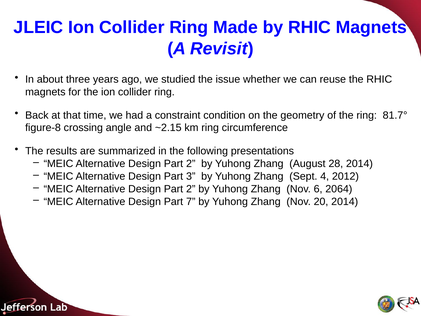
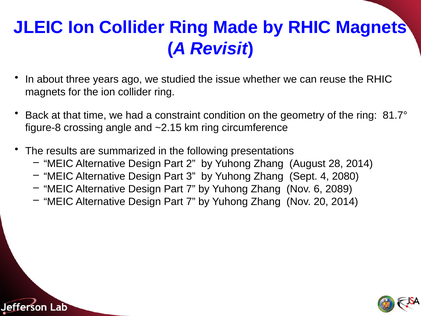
2012: 2012 -> 2080
2 at (191, 189): 2 -> 7
2064: 2064 -> 2089
